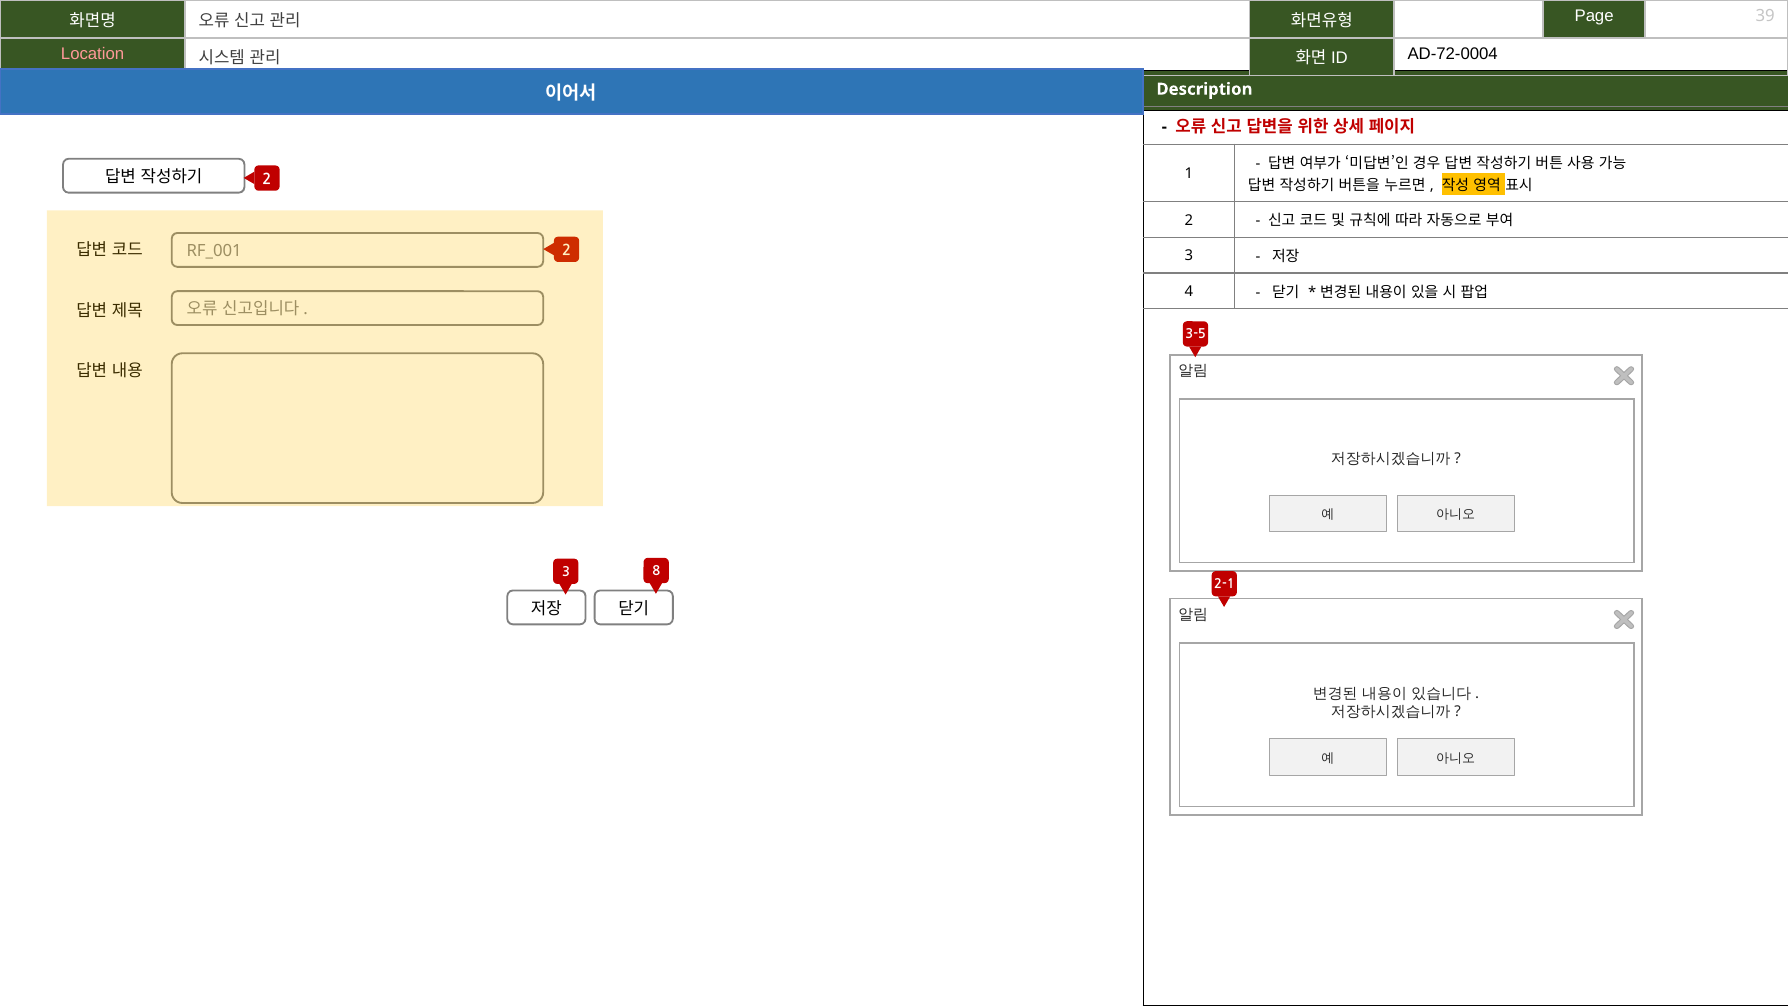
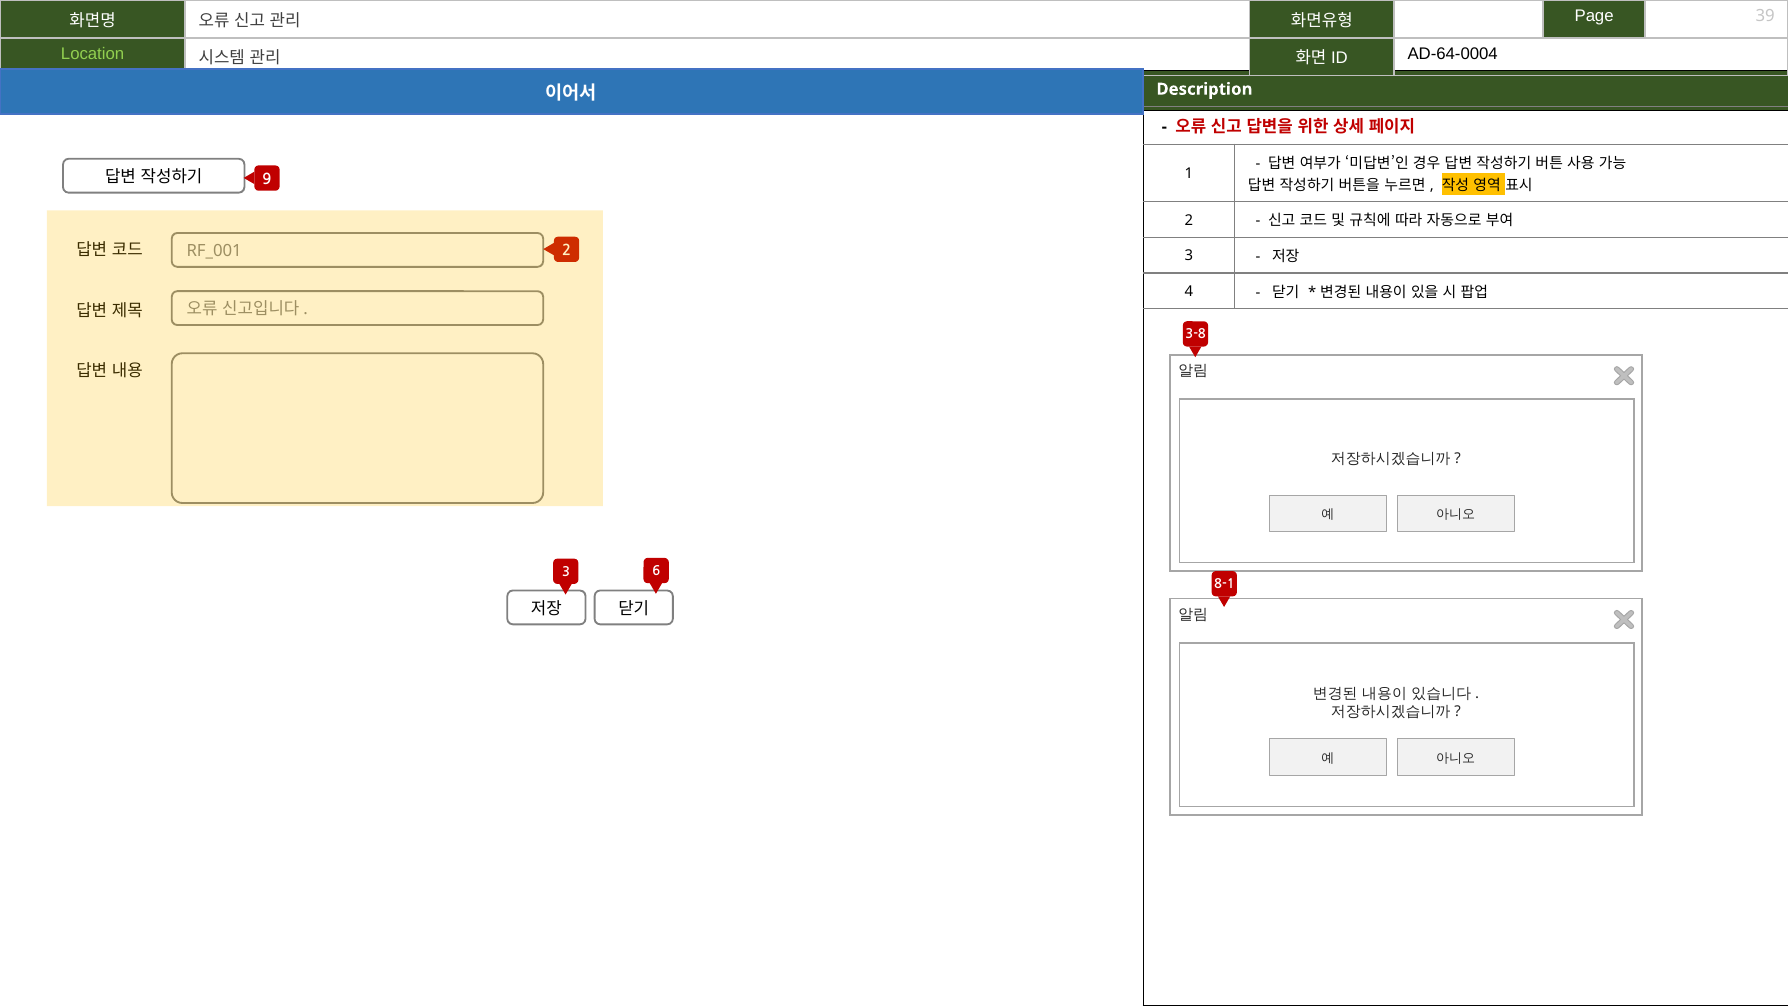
Location colour: pink -> light green
AD-72-0004: AD-72-0004 -> AD-64-0004
2 at (267, 179): 2 -> 9
3-5: 3-5 -> 3-8
8: 8 -> 6
2-1: 2-1 -> 8-1
